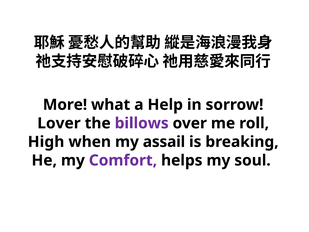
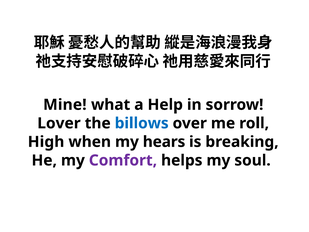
More: More -> Mine
billows colour: purple -> blue
assail: assail -> hears
